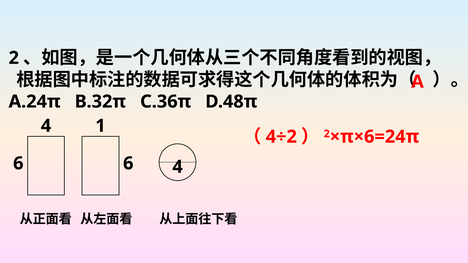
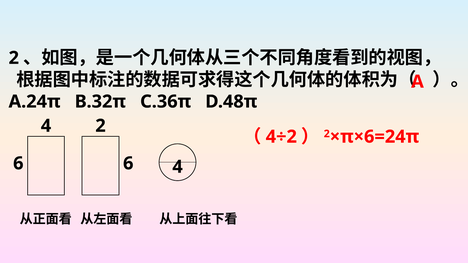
4 1: 1 -> 2
